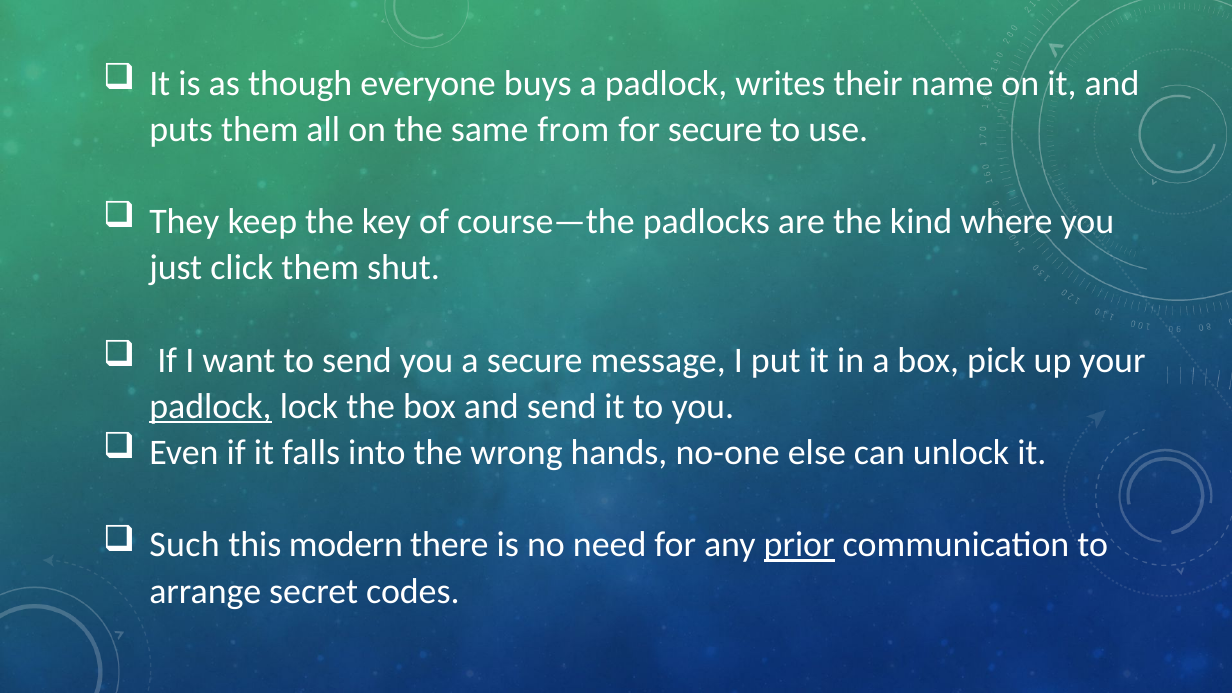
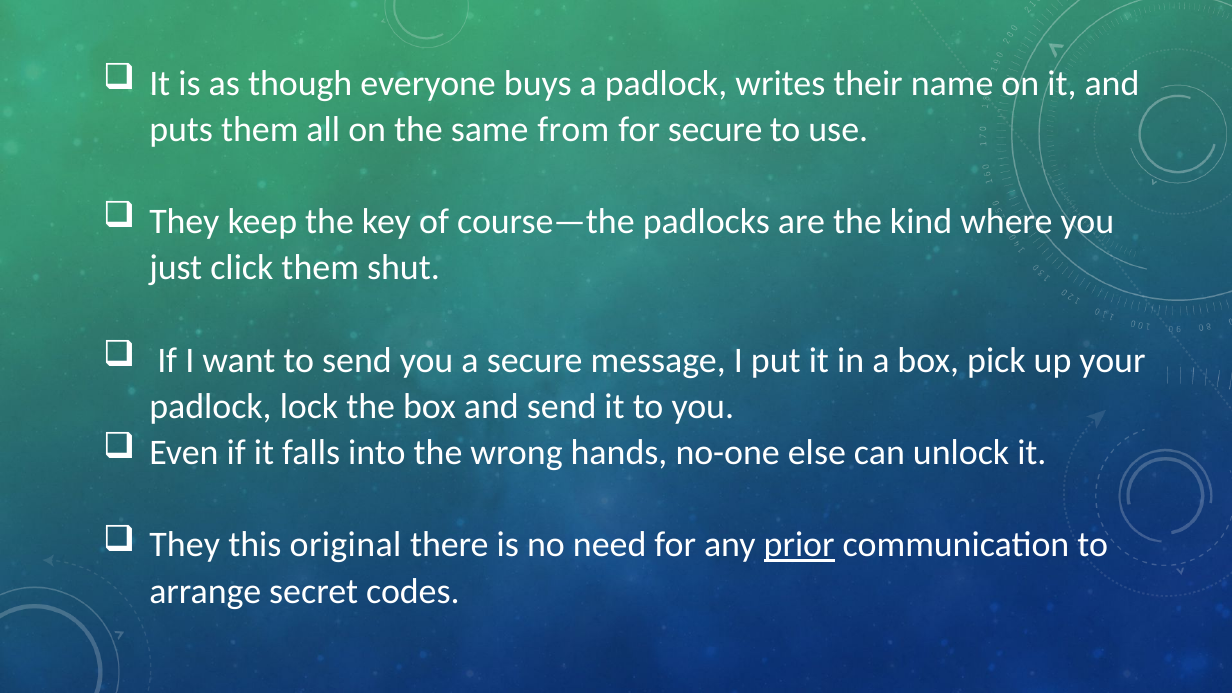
padlock at (210, 407) underline: present -> none
Such at (185, 545): Such -> They
modern: modern -> original
